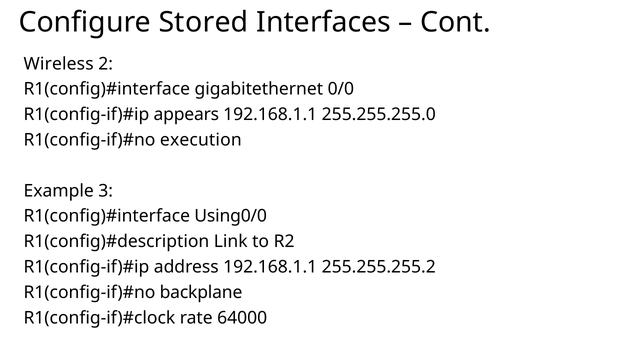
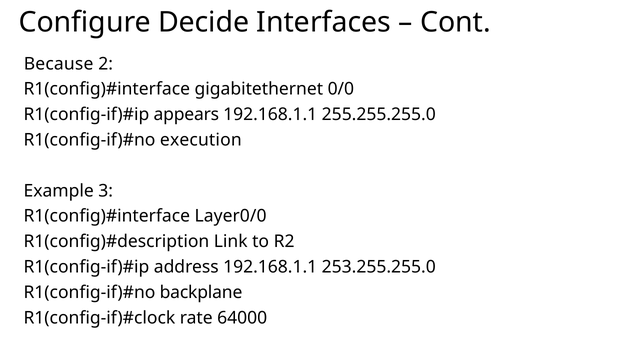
Stored: Stored -> Decide
Wireless: Wireless -> Because
Using0/0: Using0/0 -> Layer0/0
255.255.255.2: 255.255.255.2 -> 253.255.255.0
